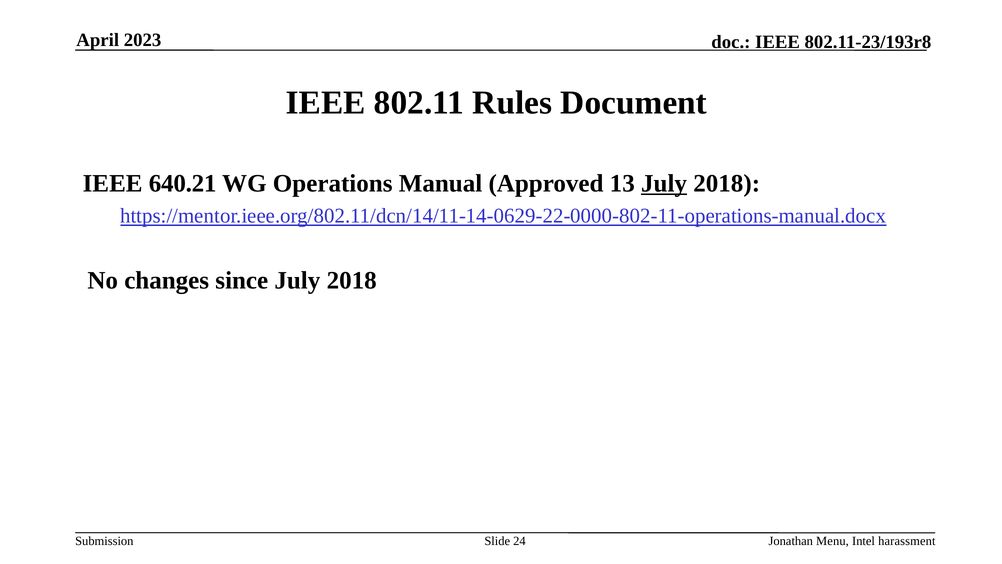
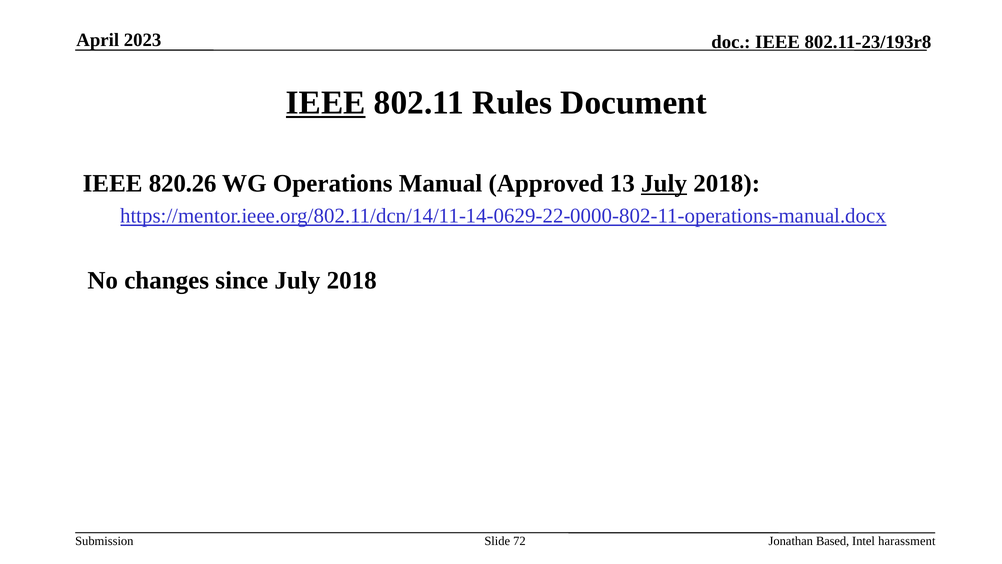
IEEE at (326, 102) underline: none -> present
640.21: 640.21 -> 820.26
24: 24 -> 72
Menu: Menu -> Based
